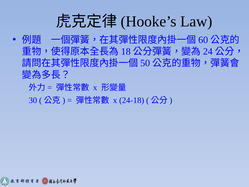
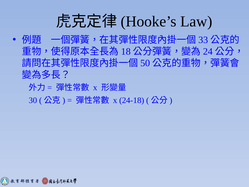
60: 60 -> 33
